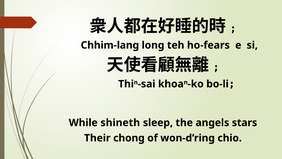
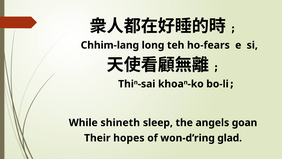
stars: stars -> goan
chong: chong -> hopes
chio: chio -> glad
